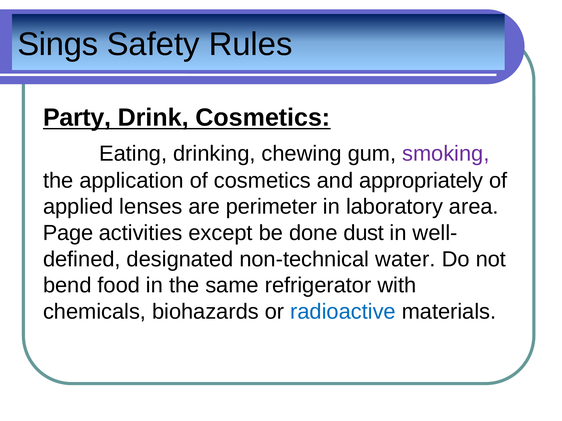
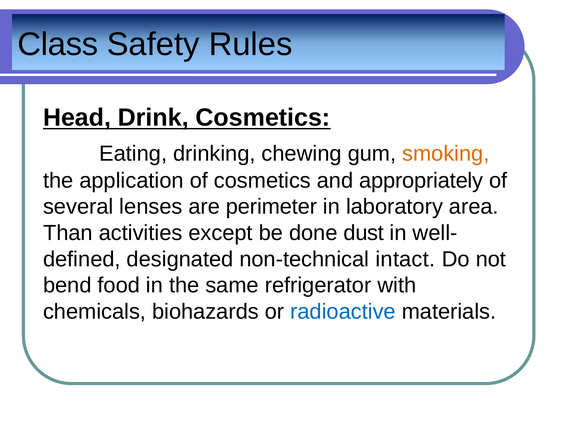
Sings: Sings -> Class
Party: Party -> Head
smoking colour: purple -> orange
applied: applied -> several
Page: Page -> Than
water: water -> intact
